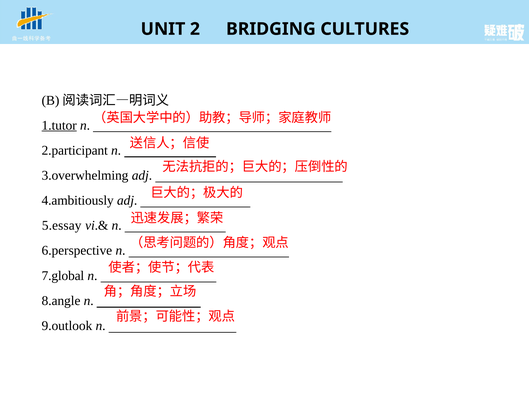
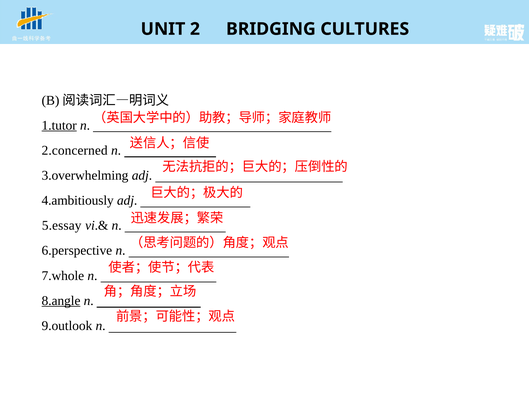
2.participant: 2.participant -> 2.concerned
7.global: 7.global -> 7.whole
8.angle underline: none -> present
